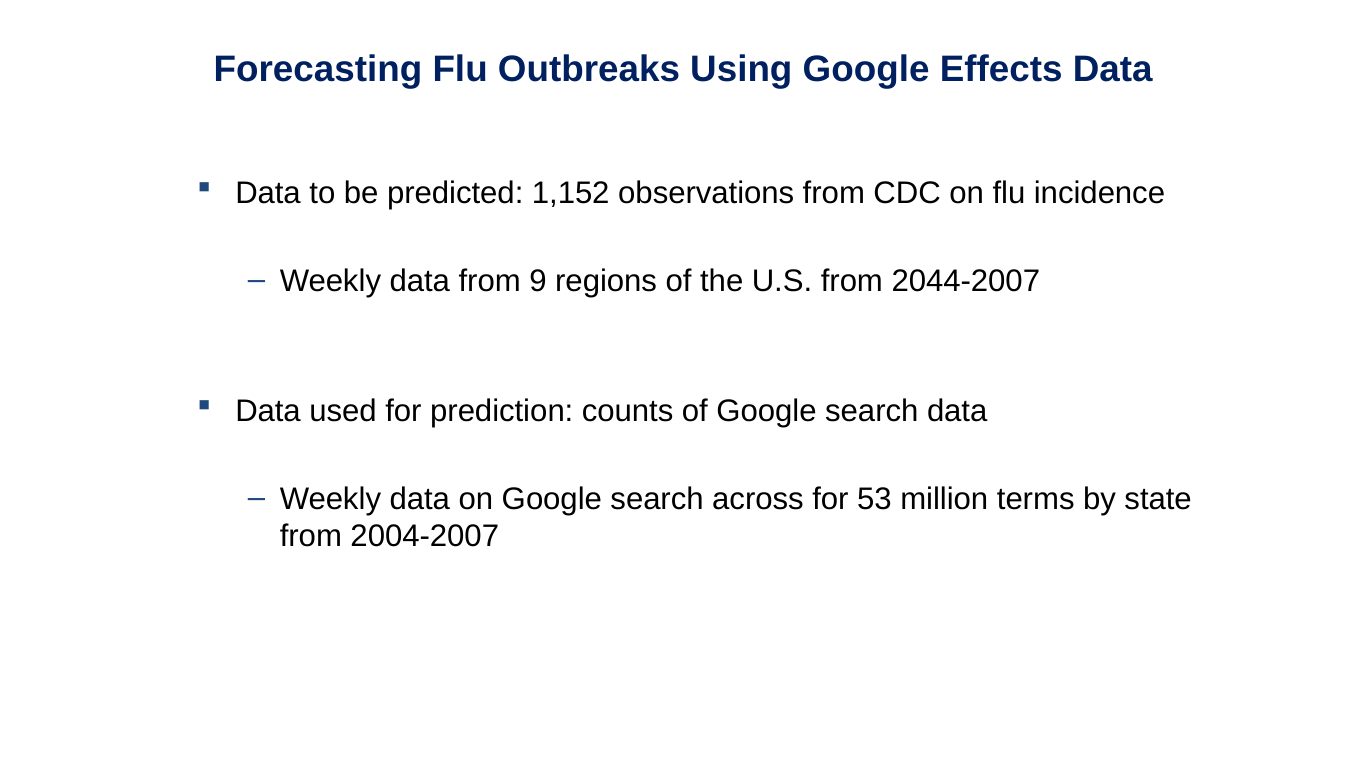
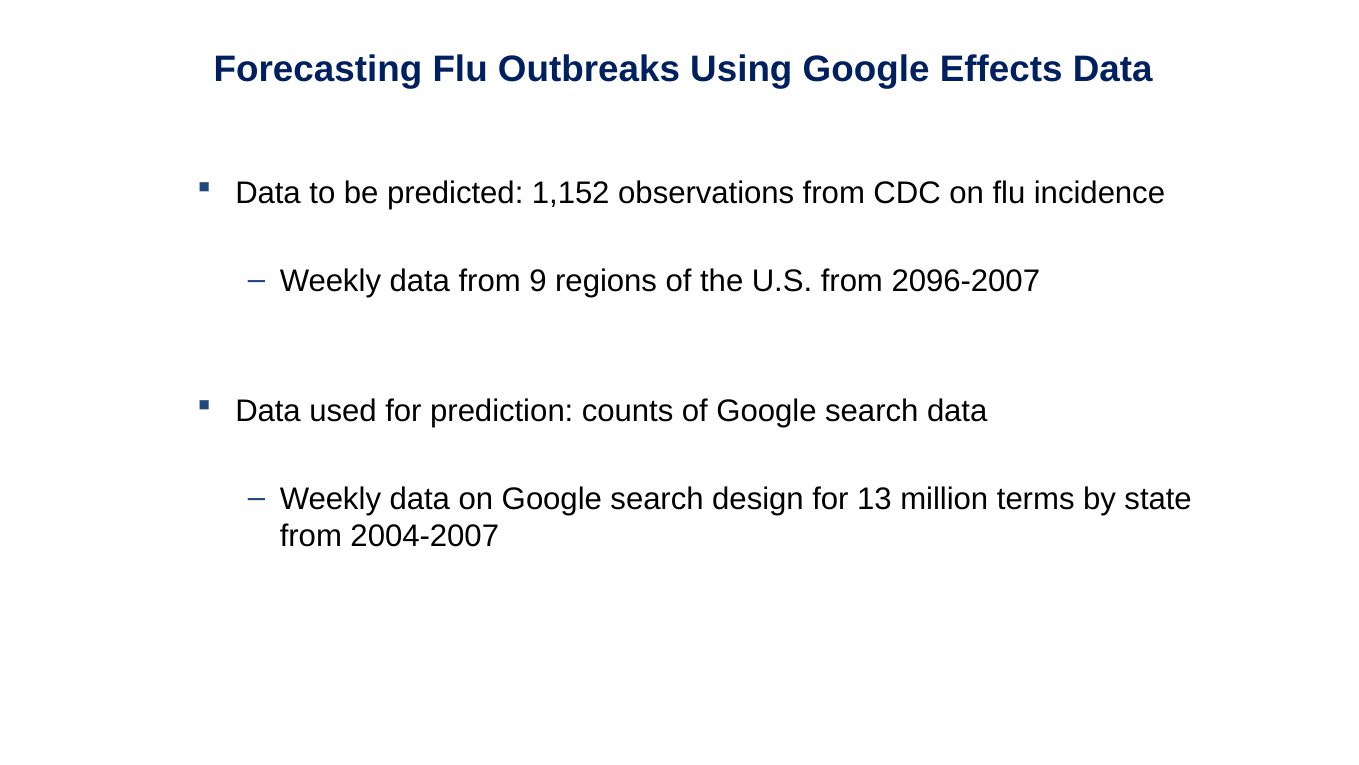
2044-2007: 2044-2007 -> 2096-2007
across: across -> design
53: 53 -> 13
